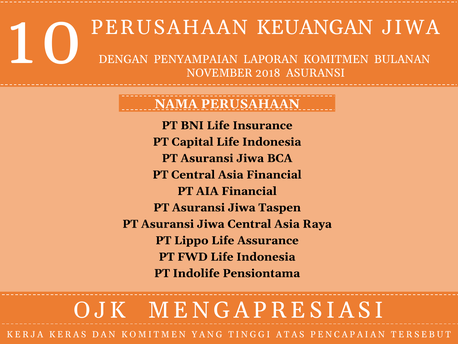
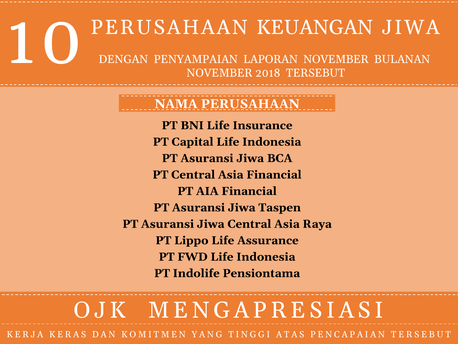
LAPORAN KOMITMEN: KOMITMEN -> NOVEMBER
2018 ASURANSI: ASURANSI -> TERSEBUT
